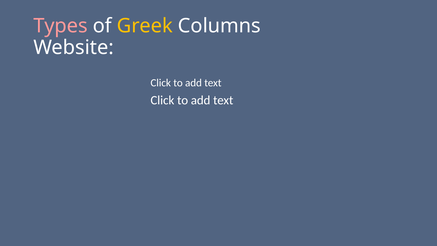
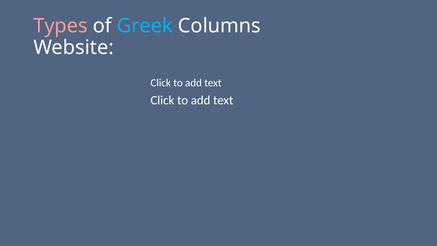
Greek colour: yellow -> light blue
